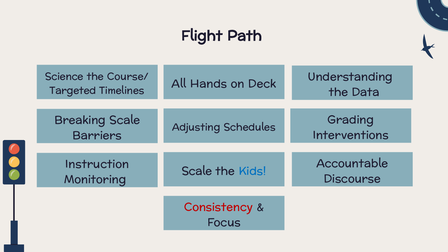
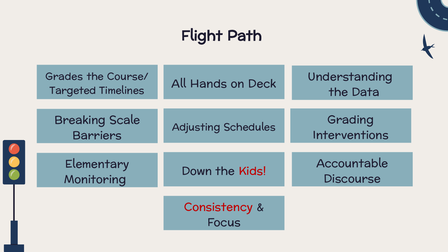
Science: Science -> Grades
Instruction: Instruction -> Elementary
Scale at (197, 171): Scale -> Down
Kids colour: blue -> red
